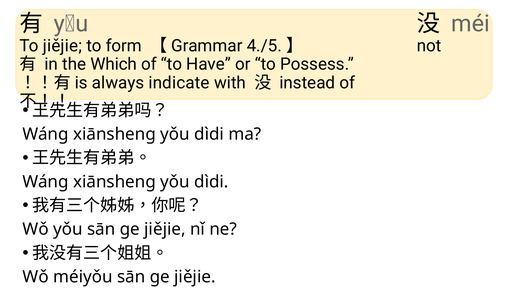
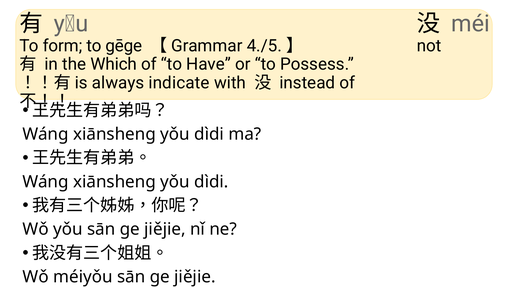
To jiějie: jiějie -> form
form: form -> gēge
